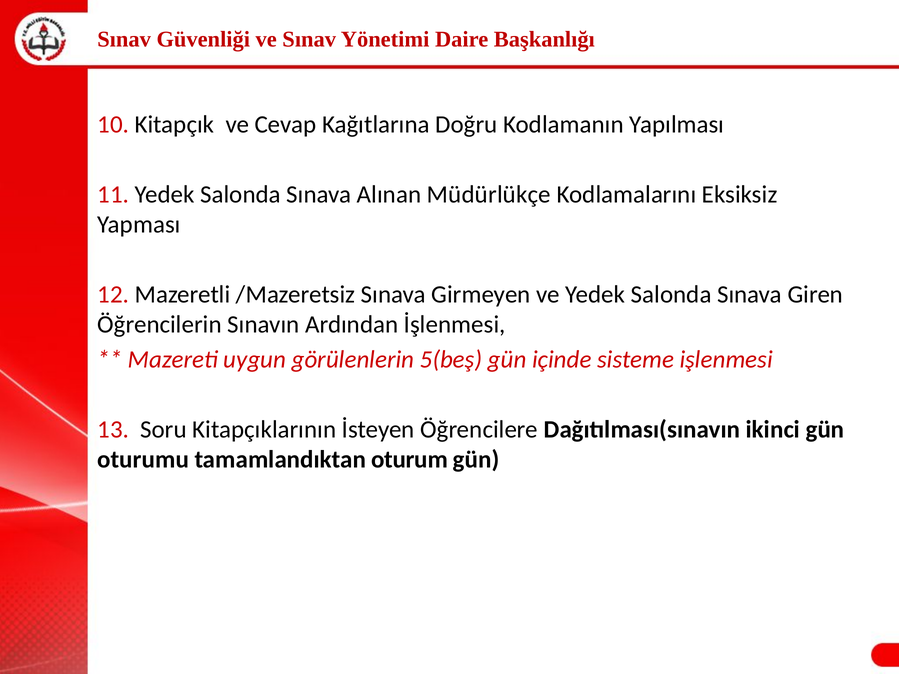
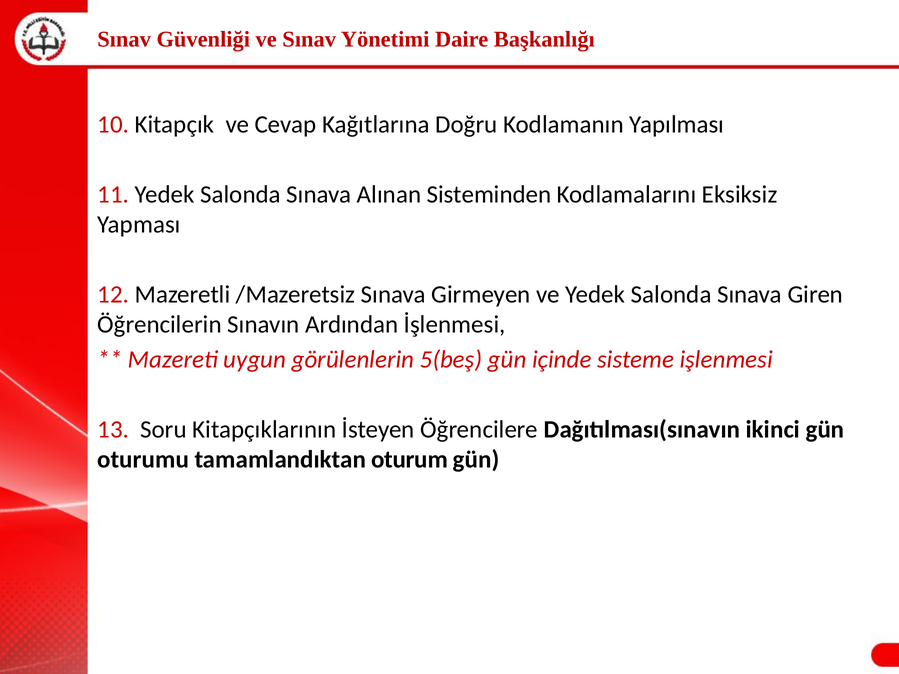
Müdürlükçe: Müdürlükçe -> Sisteminden
